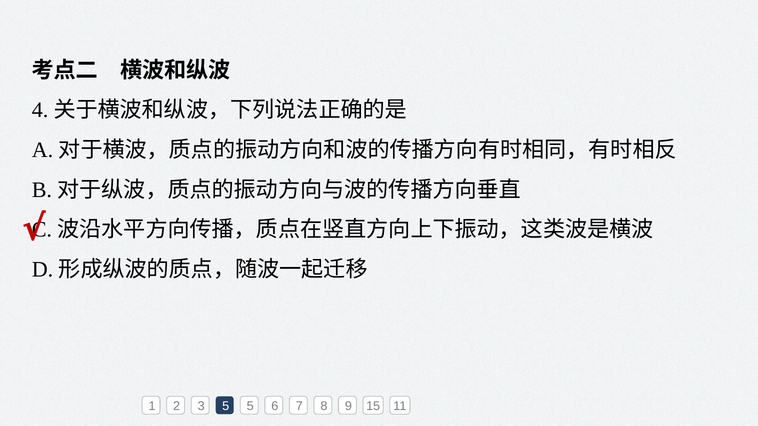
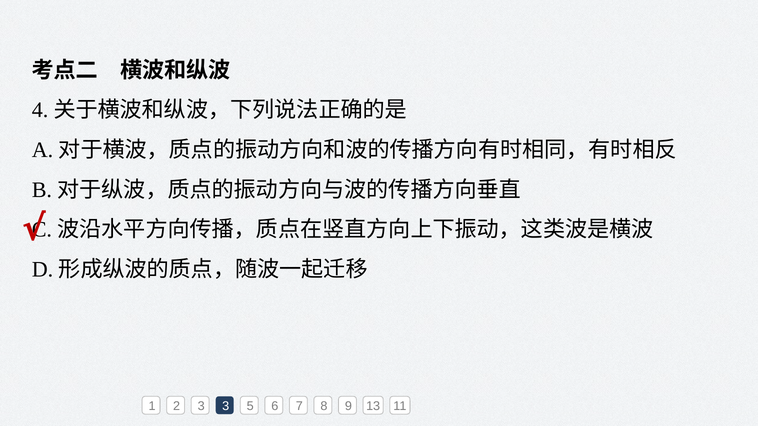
3 5: 5 -> 3
15: 15 -> 13
